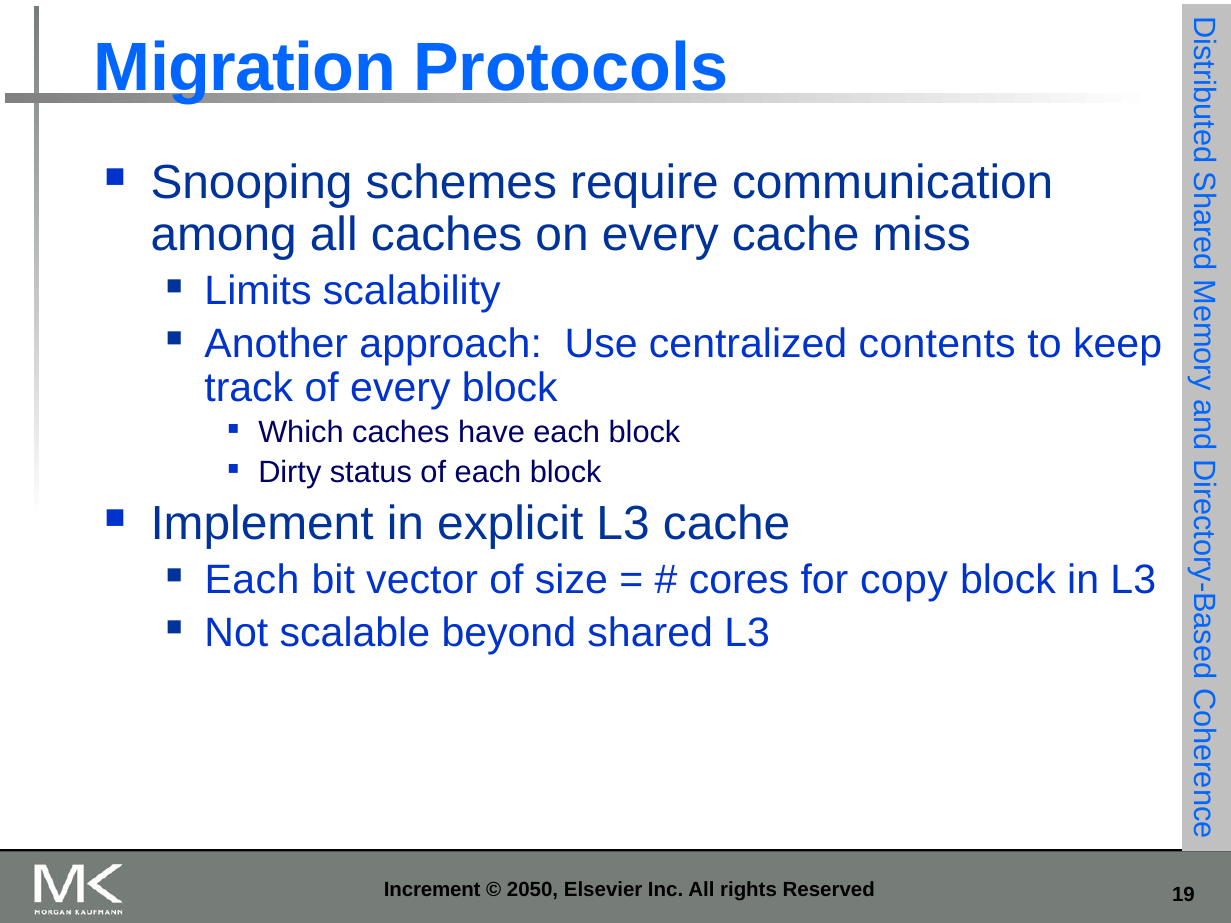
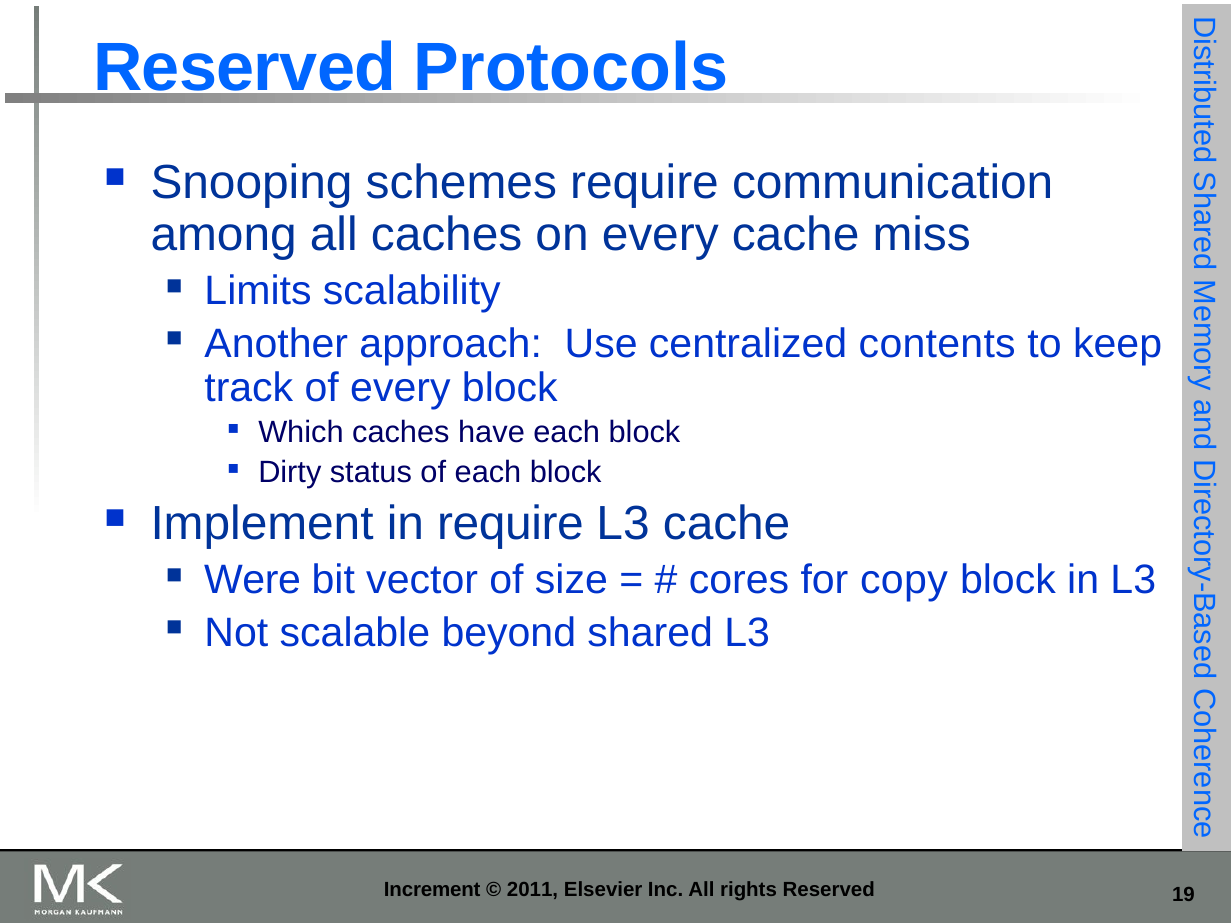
Migration at (245, 68): Migration -> Reserved
in explicit: explicit -> require
Each at (252, 581): Each -> Were
2050: 2050 -> 2011
